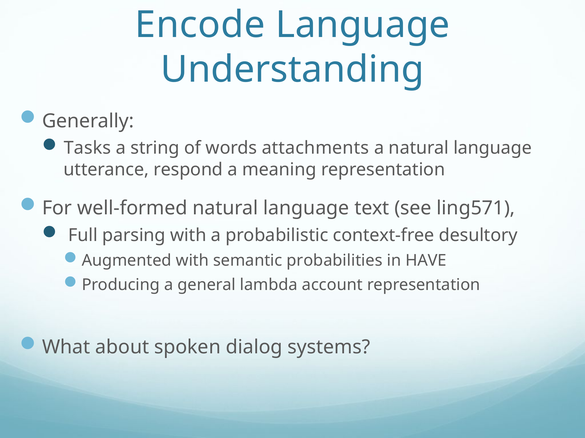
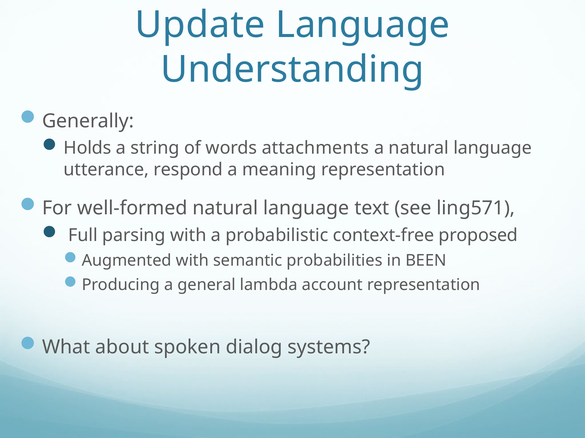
Encode: Encode -> Update
Tasks: Tasks -> Holds
desultory: desultory -> proposed
HAVE: HAVE -> BEEN
